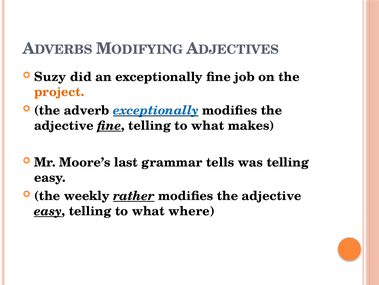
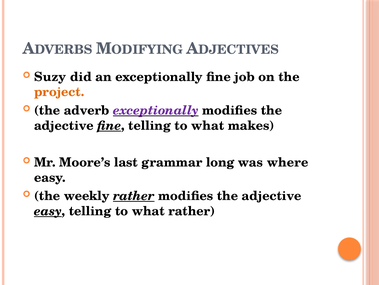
exceptionally at (156, 110) colour: blue -> purple
tells: tells -> long
was telling: telling -> where
what where: where -> rather
